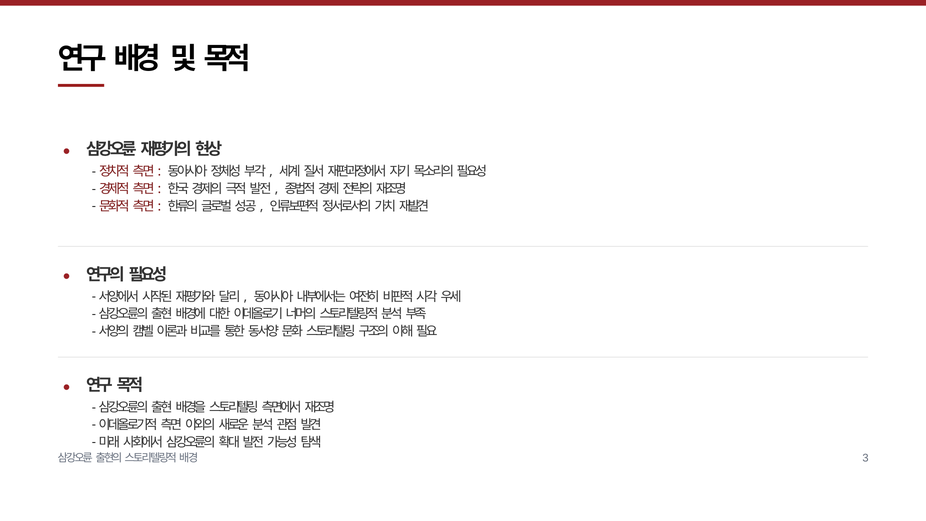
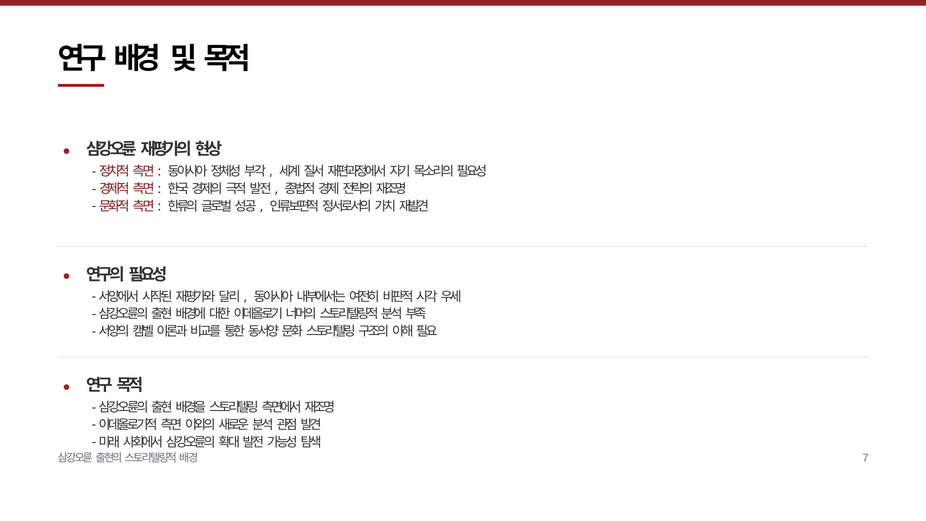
3: 3 -> 7
